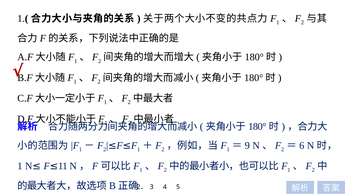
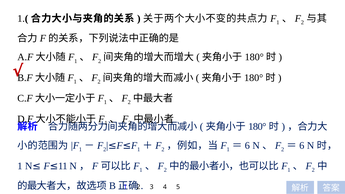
9 at (247, 146): 9 -> 6
